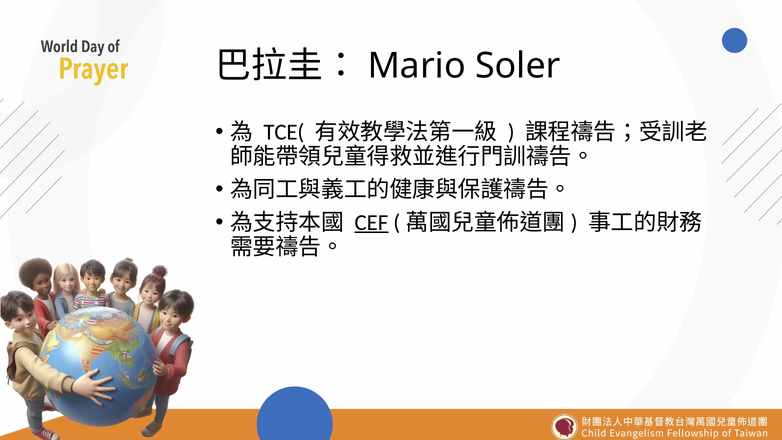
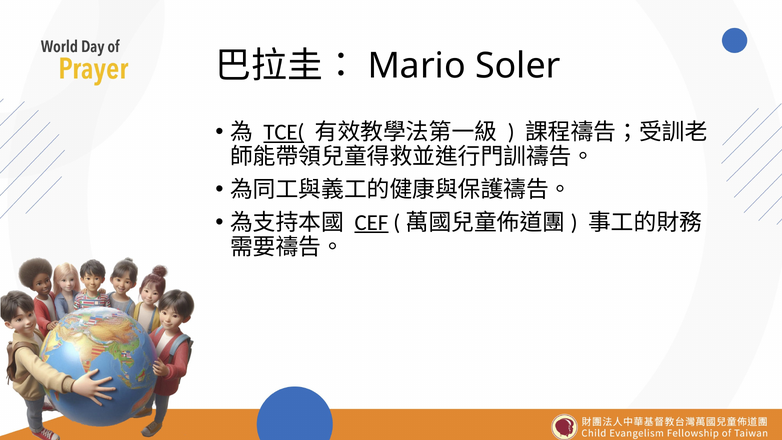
TCE( underline: none -> present
